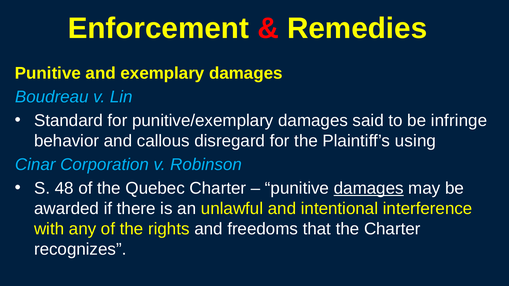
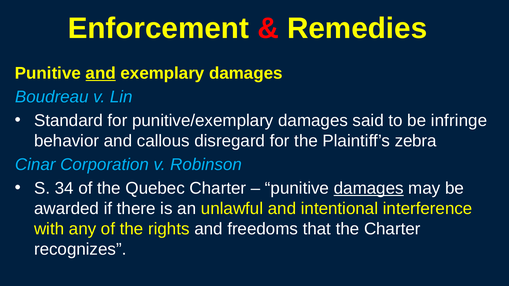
and at (101, 73) underline: none -> present
using: using -> zebra
48: 48 -> 34
